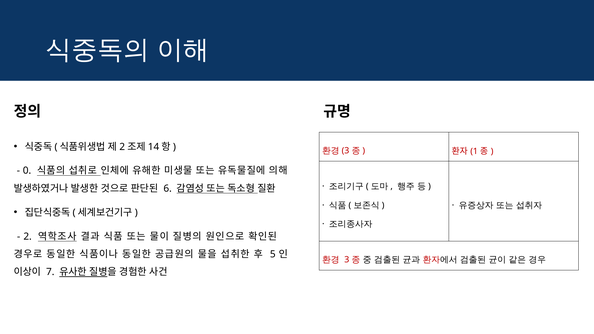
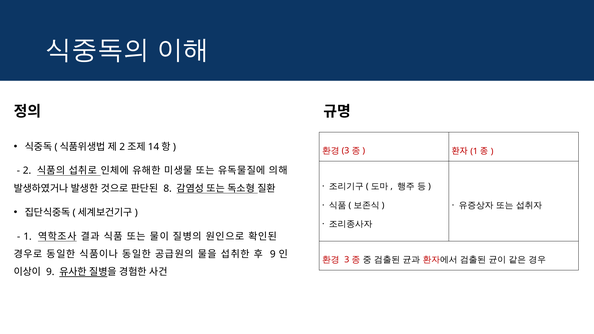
0: 0 -> 2
6: 6 -> 8
2 at (28, 237): 2 -> 1
5 at (273, 254): 5 -> 9
7 at (50, 272): 7 -> 9
